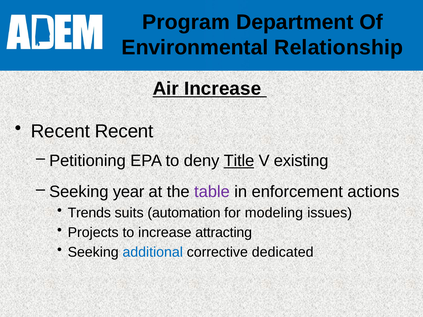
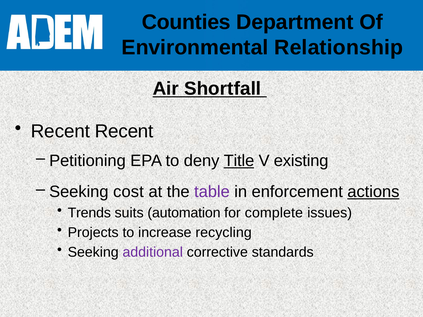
Program: Program -> Counties
Air Increase: Increase -> Shortfall
year: year -> cost
actions underline: none -> present
modeling: modeling -> complete
attracting: attracting -> recycling
additional colour: blue -> purple
dedicated: dedicated -> standards
